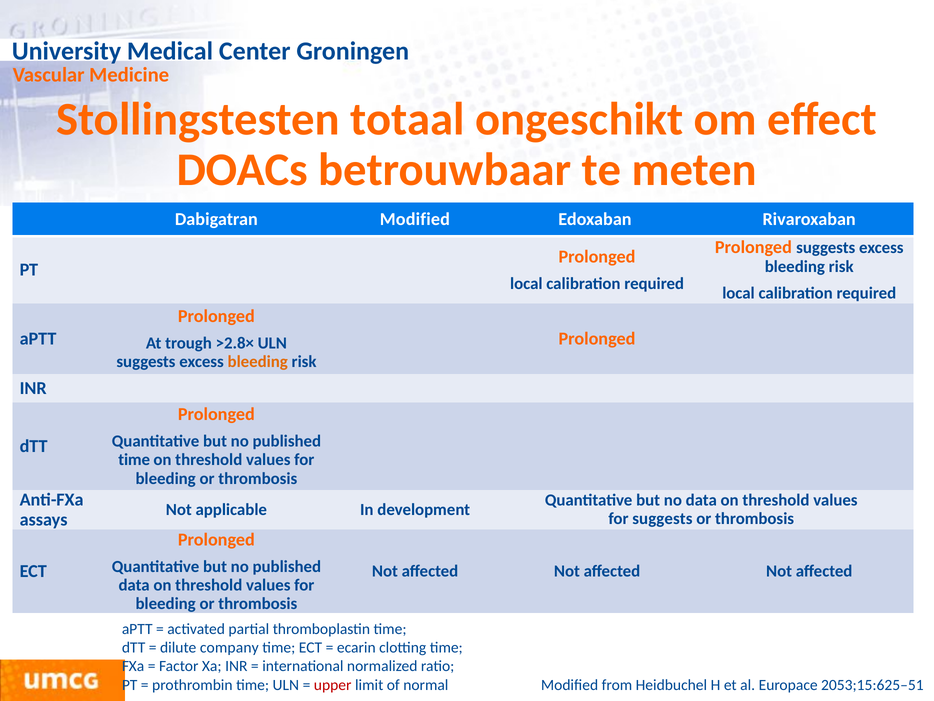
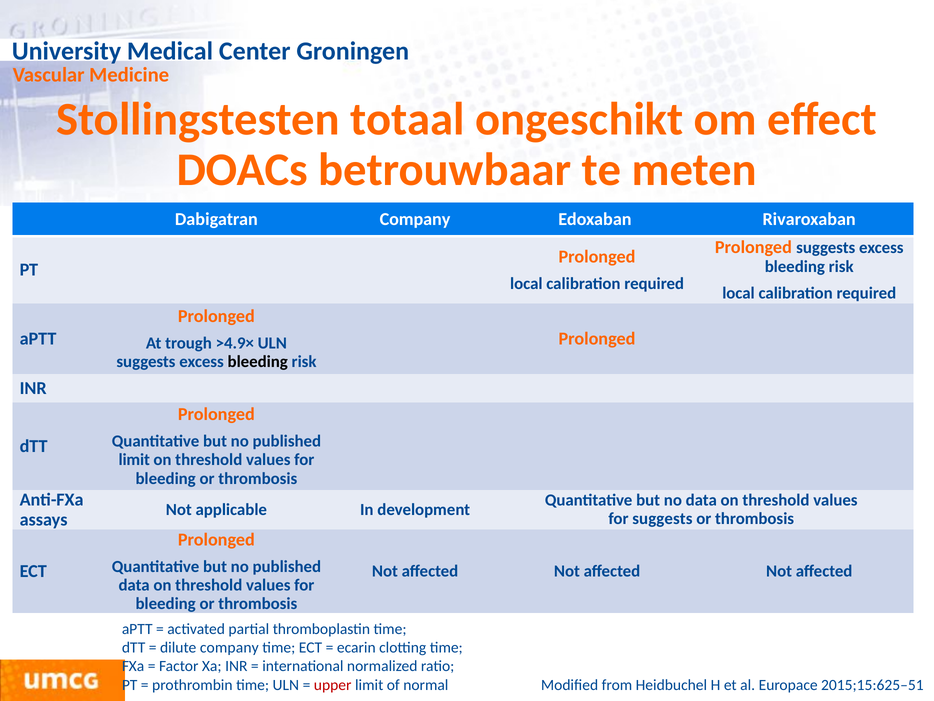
Dabigatran Modified: Modified -> Company
>2.8×: >2.8× -> >4.9×
bleeding at (258, 362) colour: orange -> black
time at (134, 460): time -> limit
2053;15:625–51: 2053;15:625–51 -> 2015;15:625–51
